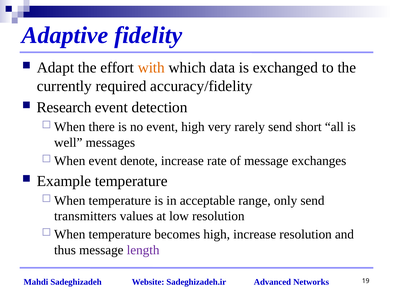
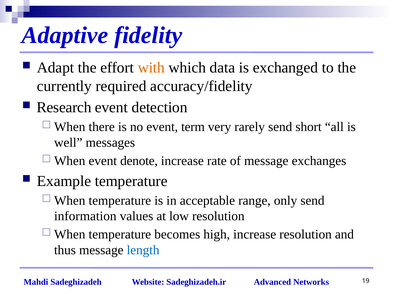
event high: high -> term
transmitters: transmitters -> information
length colour: purple -> blue
